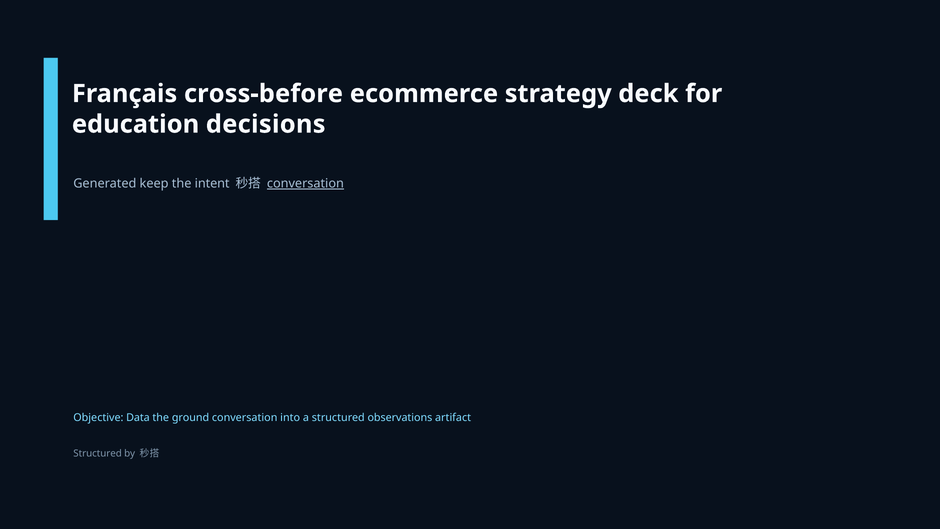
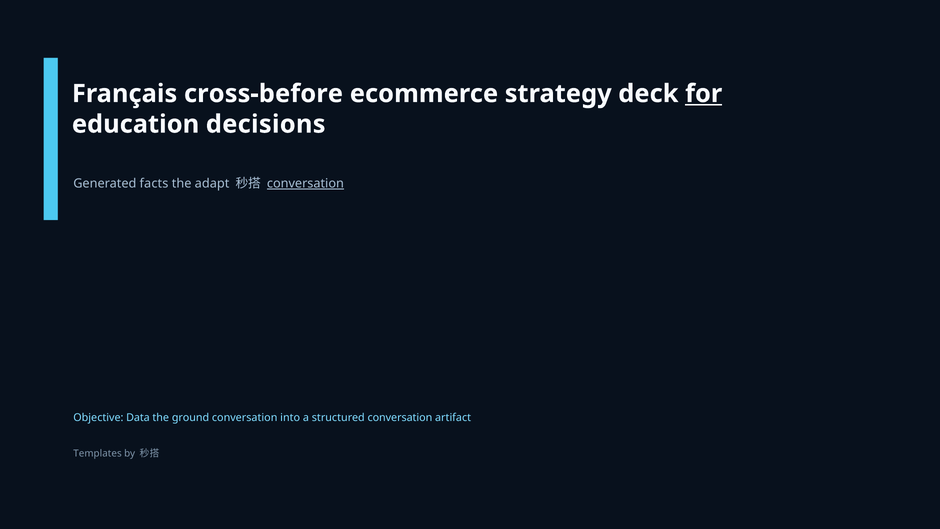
for underline: none -> present
keep: keep -> facts
intent: intent -> adapt
structured observations: observations -> conversation
Structured at (98, 453): Structured -> Templates
